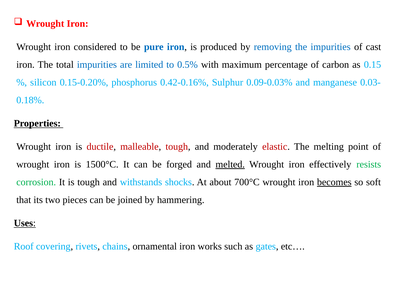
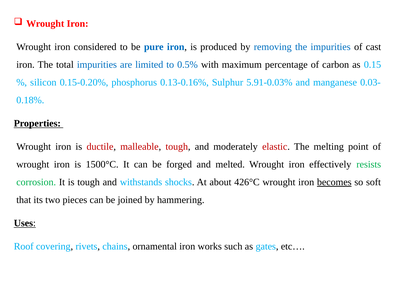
0.42-0.16%: 0.42-0.16% -> 0.13-0.16%
0.09-0.03%: 0.09-0.03% -> 5.91-0.03%
melted underline: present -> none
700°C: 700°C -> 426°C
